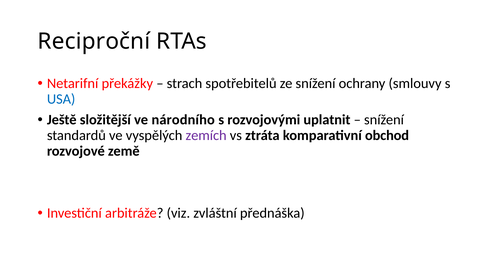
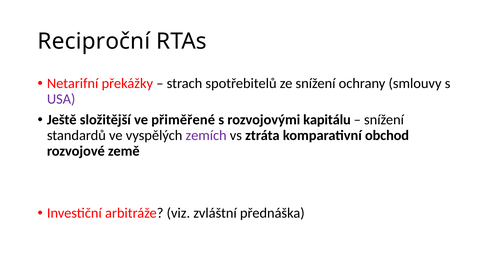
USA colour: blue -> purple
národního: národního -> přiměřené
uplatnit: uplatnit -> kapitálu
